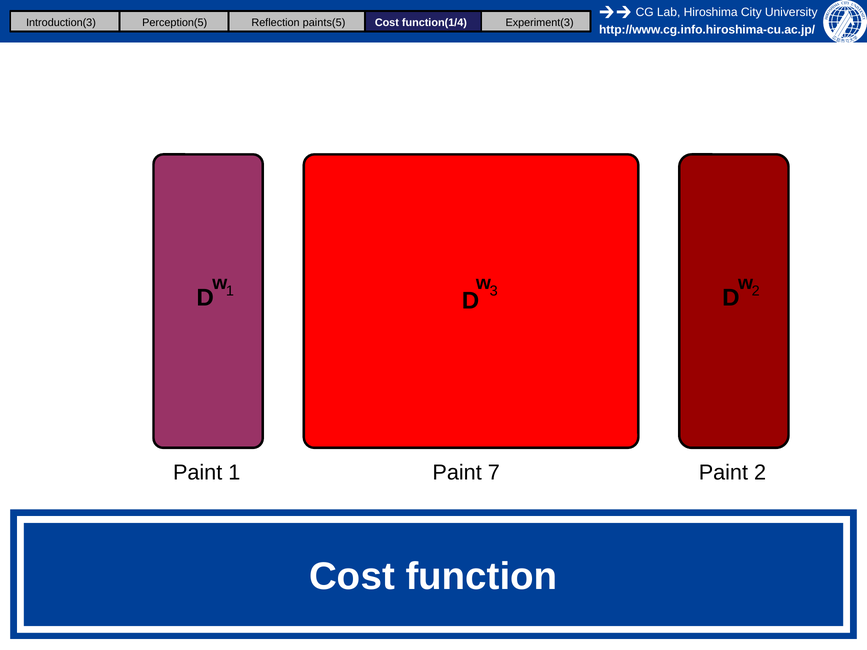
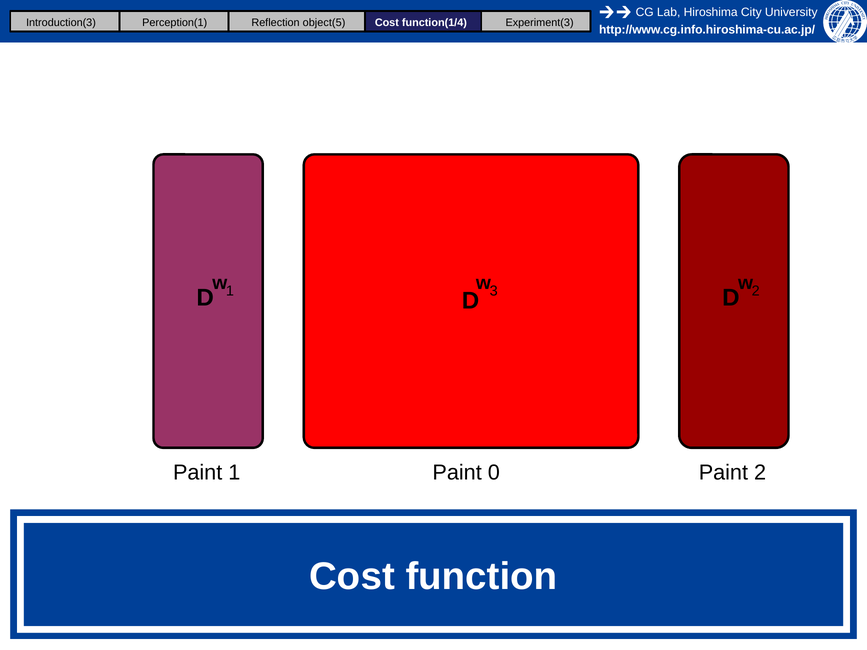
Perception(5: Perception(5 -> Perception(1
paints(5: paints(5 -> object(5
7: 7 -> 0
